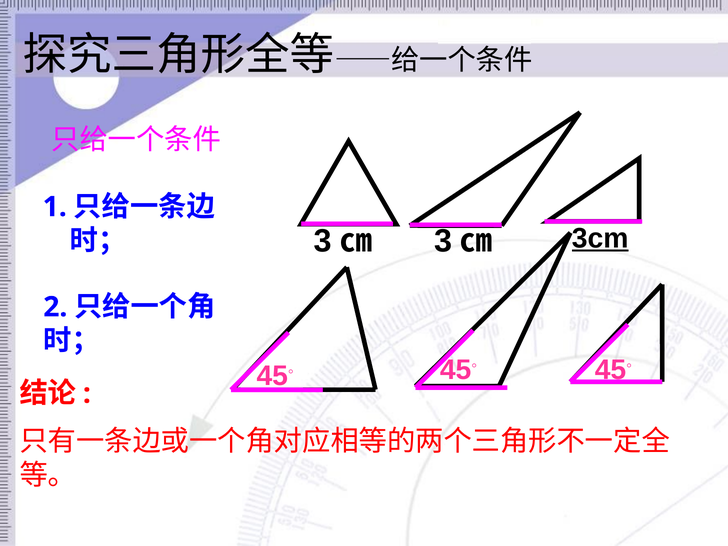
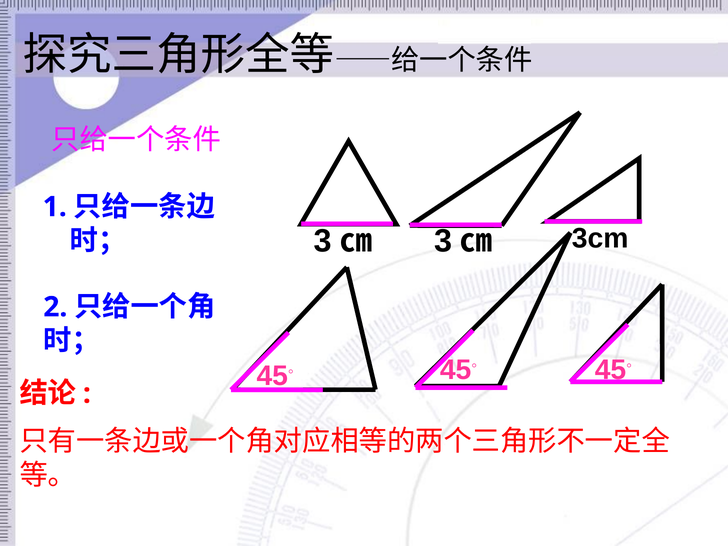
3cm underline: present -> none
